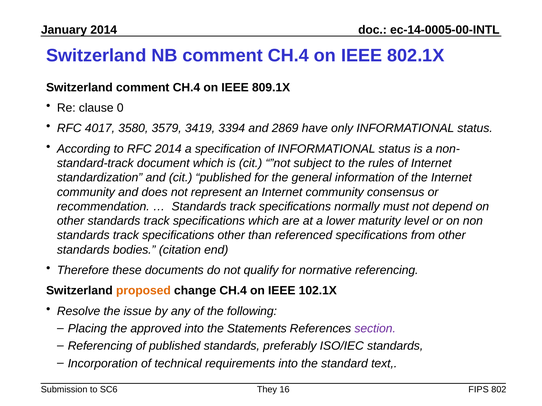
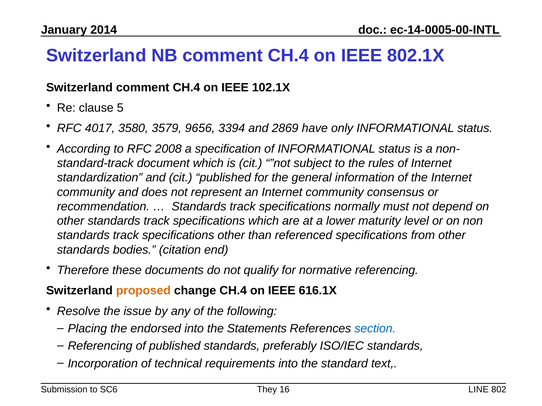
809.1X: 809.1X -> 102.1X
0: 0 -> 5
3419: 3419 -> 9656
RFC 2014: 2014 -> 2008
102.1X: 102.1X -> 616.1X
approved: approved -> endorsed
section colour: purple -> blue
FIPS: FIPS -> LINE
